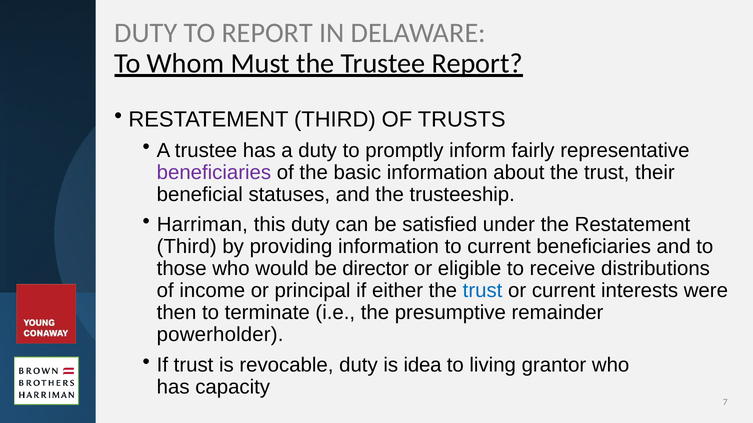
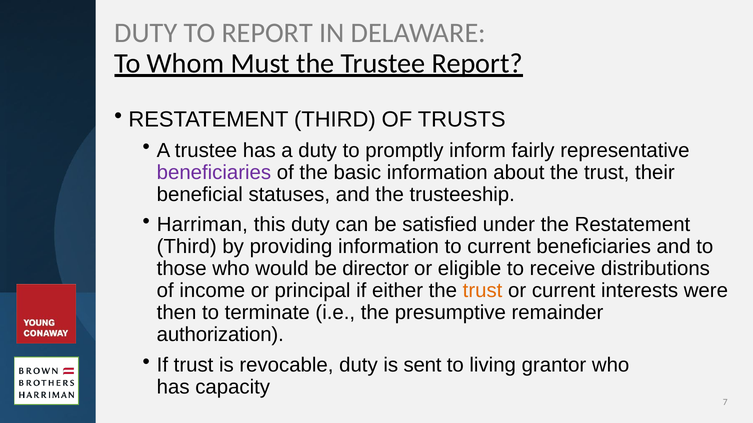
trust at (483, 291) colour: blue -> orange
powerholder: powerholder -> authorization
idea: idea -> sent
